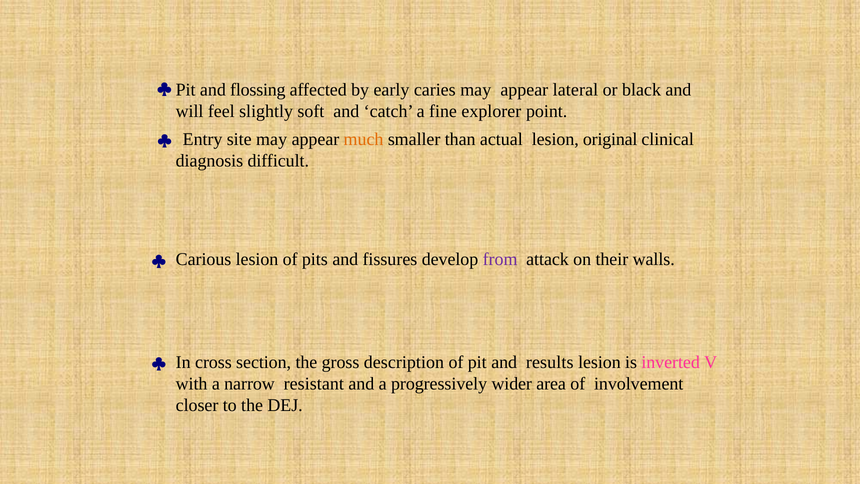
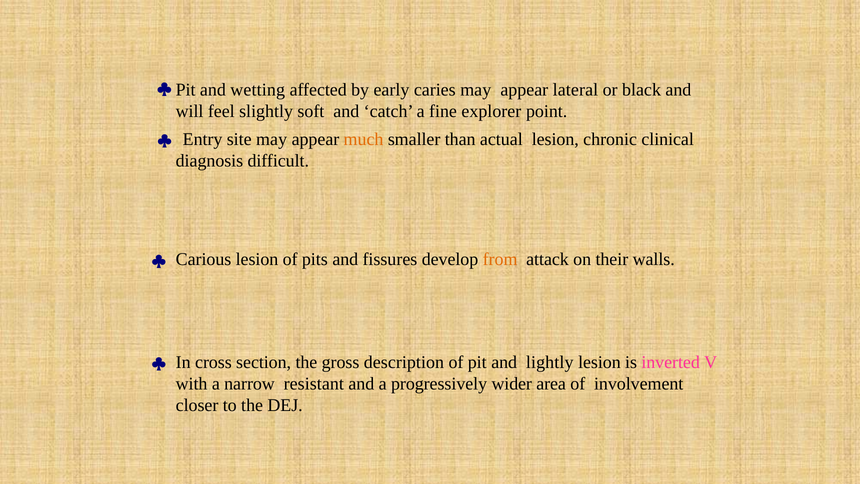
flossing: flossing -> wetting
original: original -> chronic
from colour: purple -> orange
results: results -> lightly
